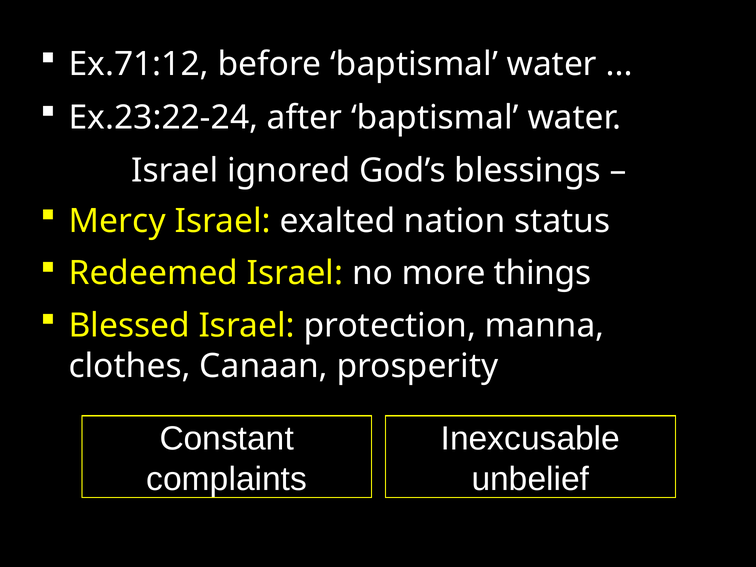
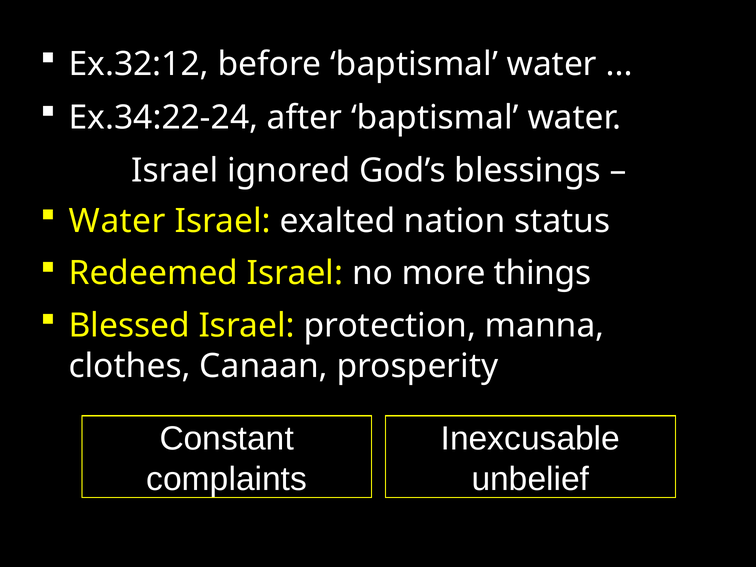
Ex.71:12: Ex.71:12 -> Ex.32:12
Ex.23:22-24: Ex.23:22-24 -> Ex.34:22-24
Mercy at (117, 221): Mercy -> Water
